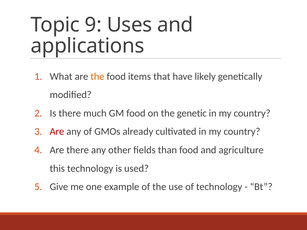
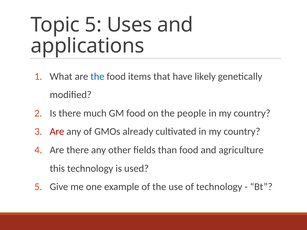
Topic 9: 9 -> 5
the at (97, 77) colour: orange -> blue
genetic: genetic -> people
